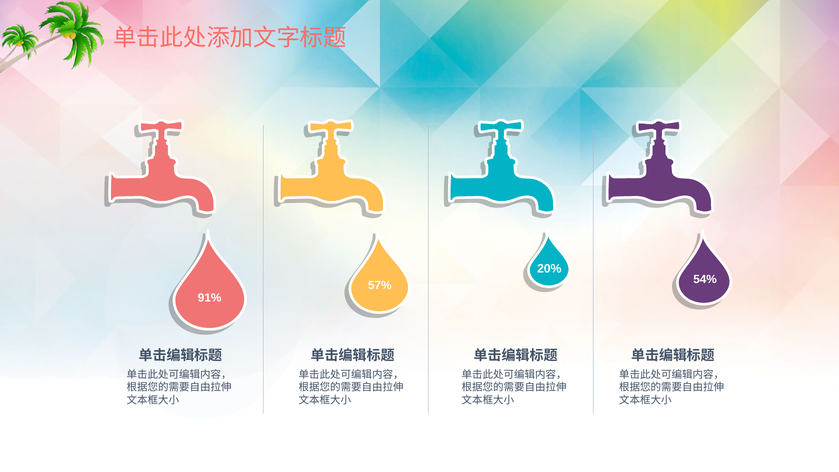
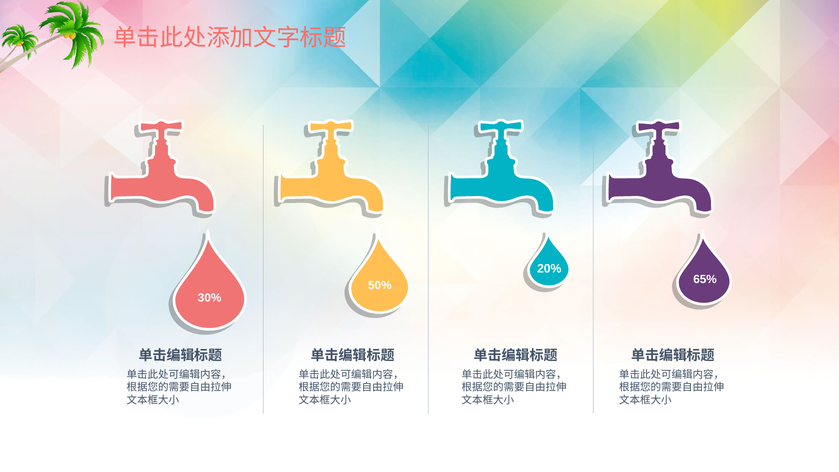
54%: 54% -> 65%
57%: 57% -> 50%
91%: 91% -> 30%
